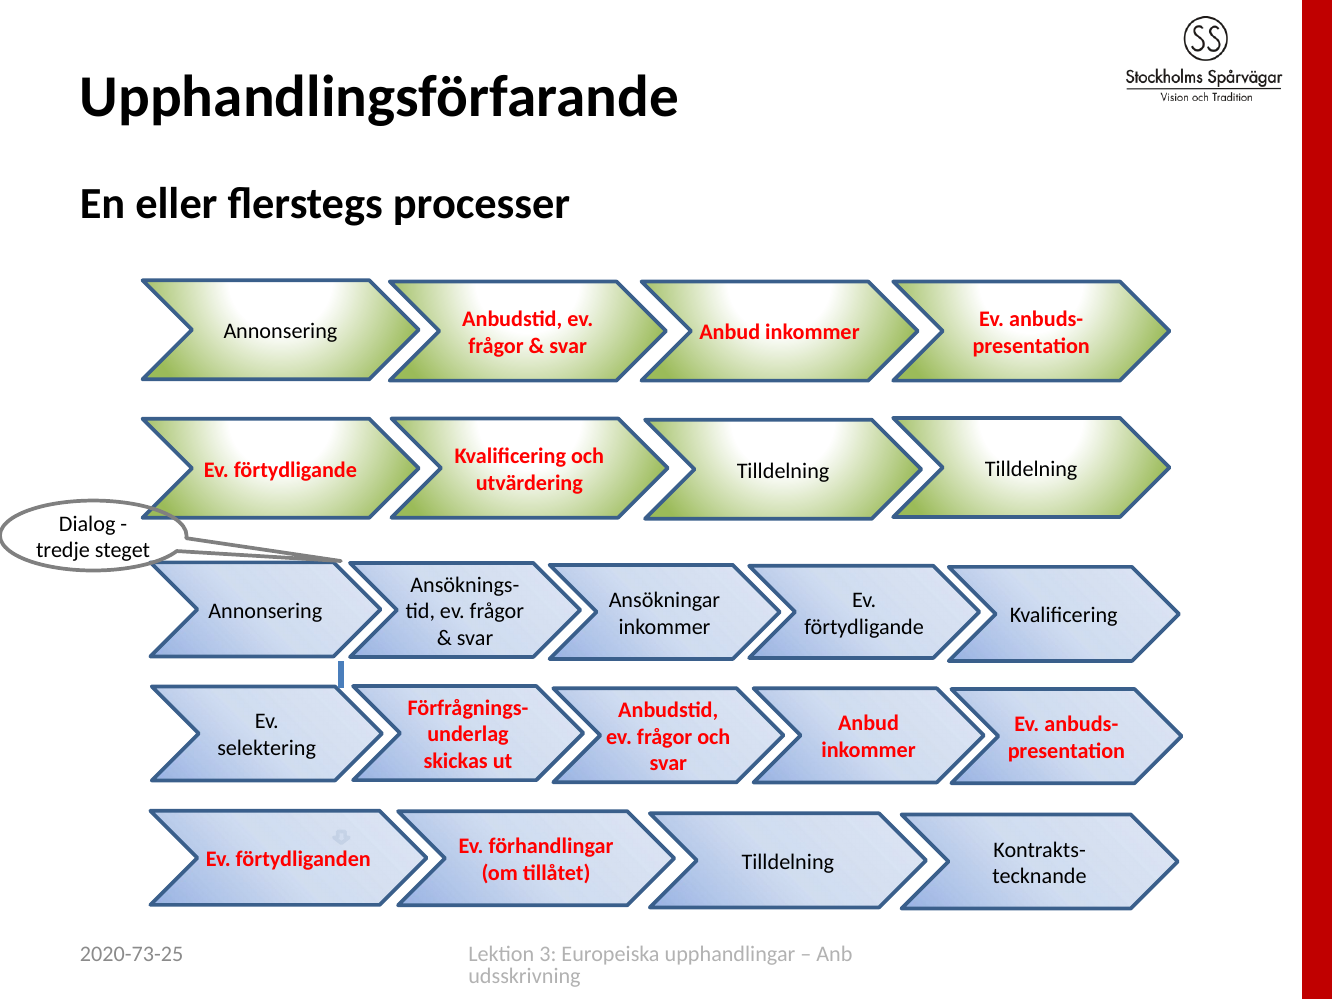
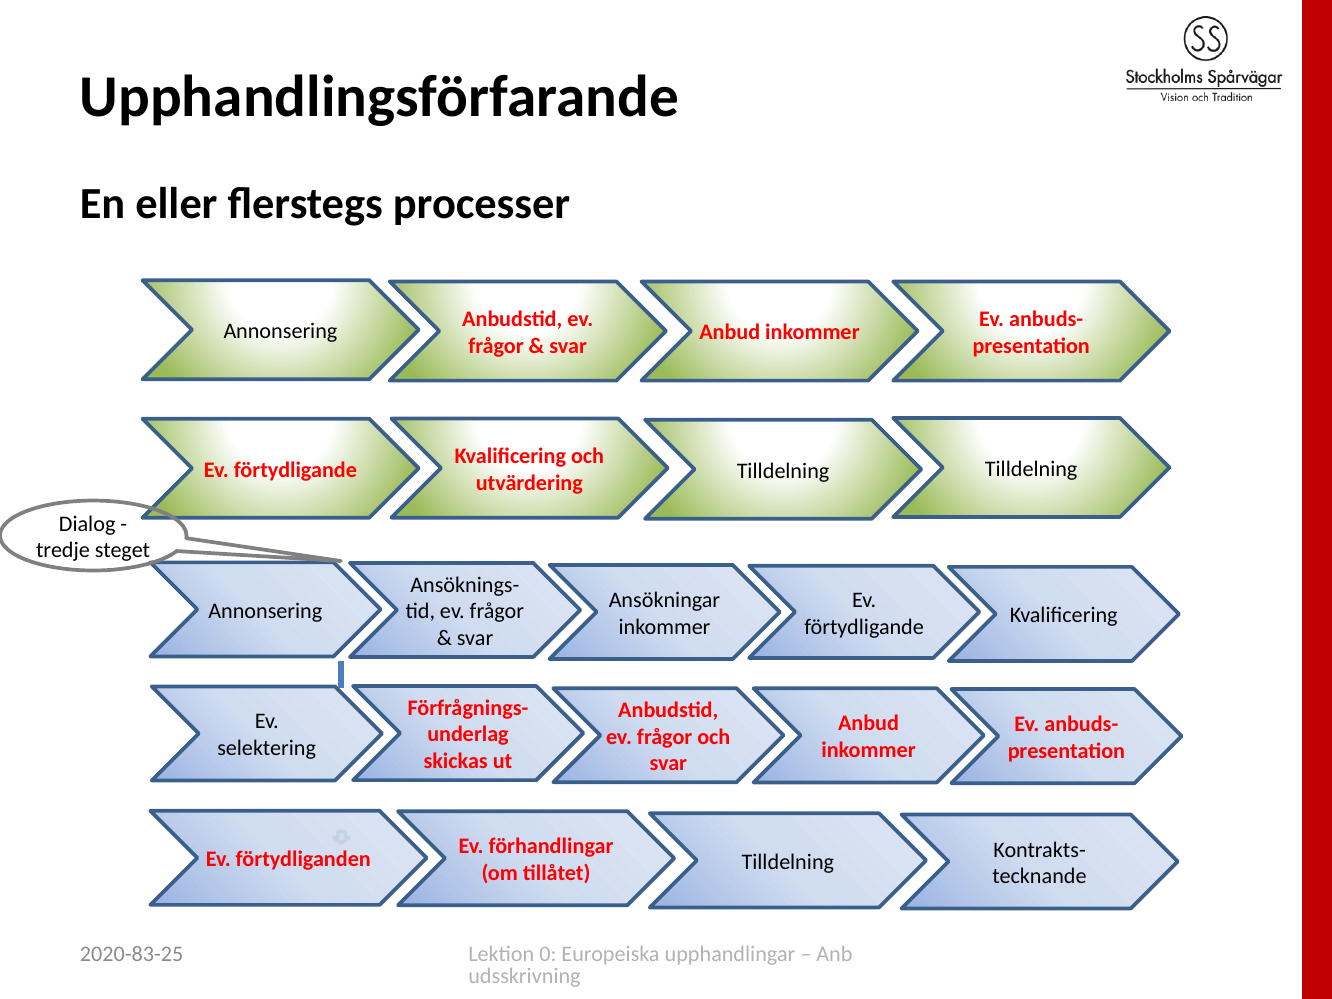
3: 3 -> 0
2020-73-25: 2020-73-25 -> 2020-83-25
